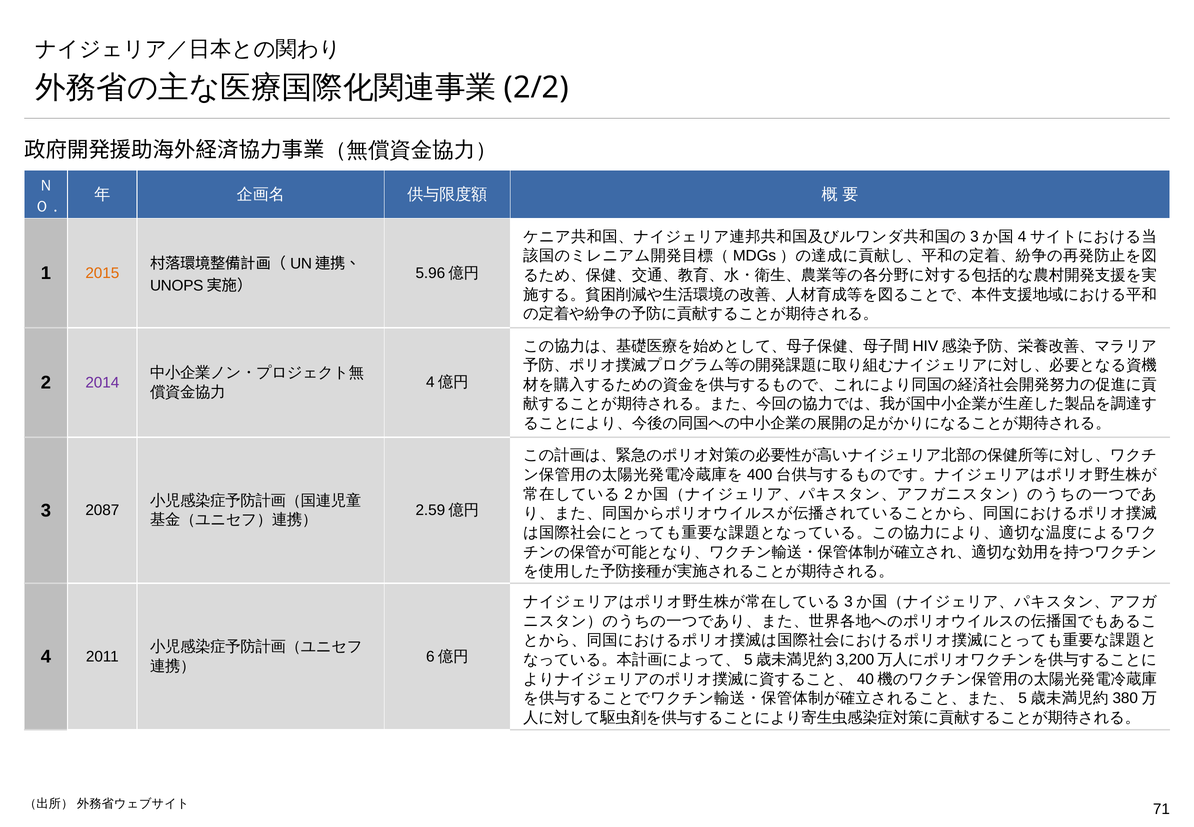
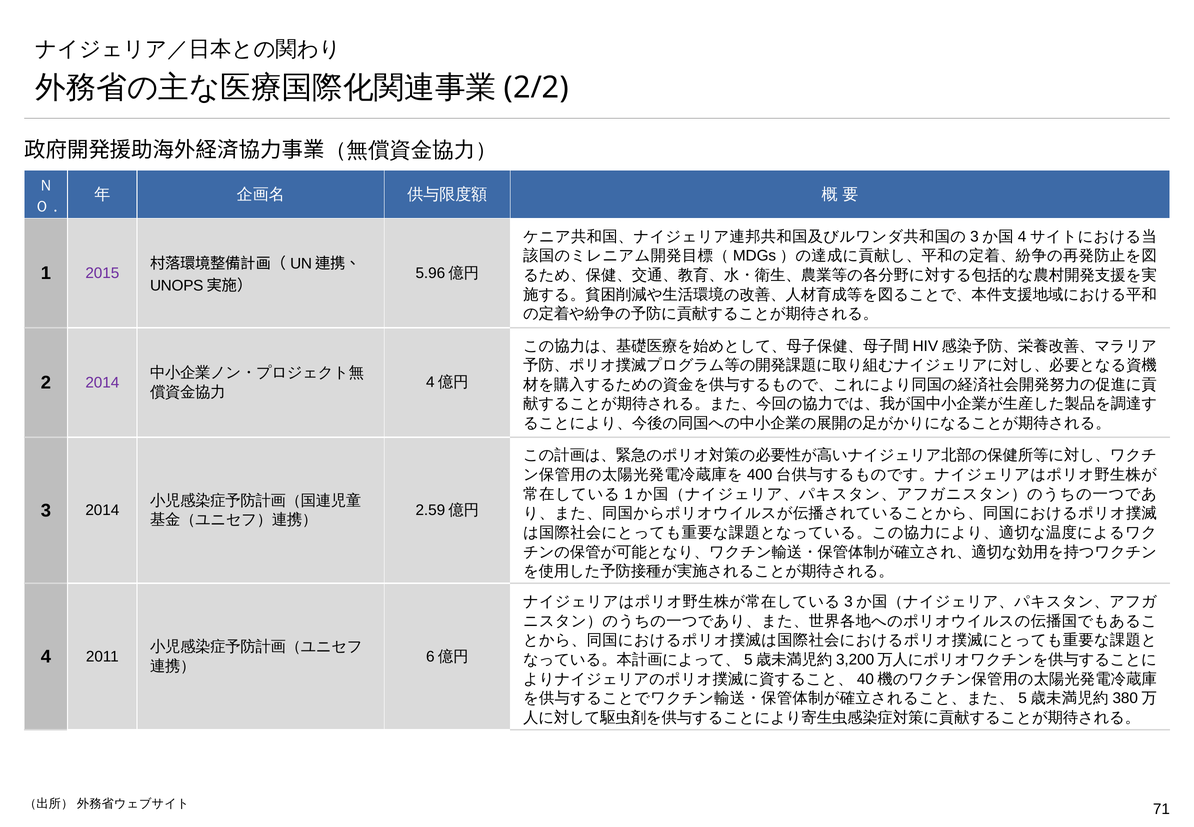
2015 colour: orange -> purple
2 at (629, 494): 2 -> 1
3 2087: 2087 -> 2014
